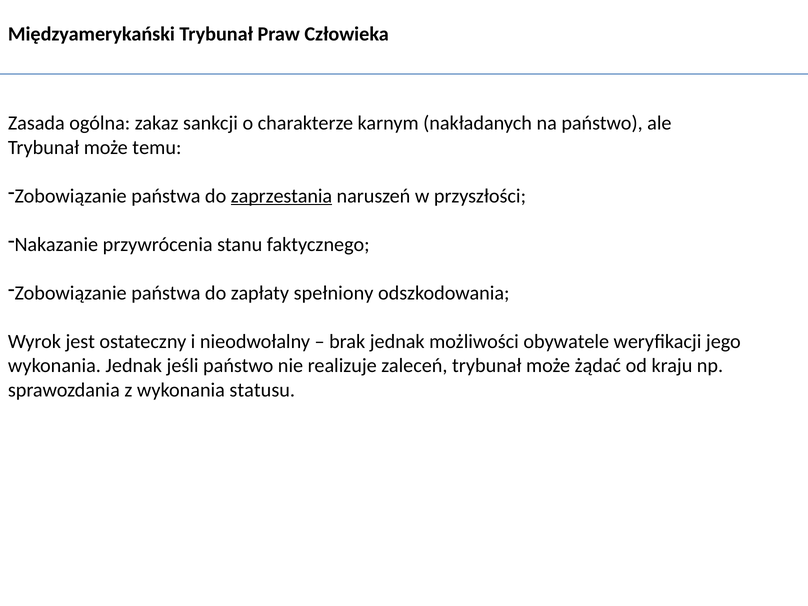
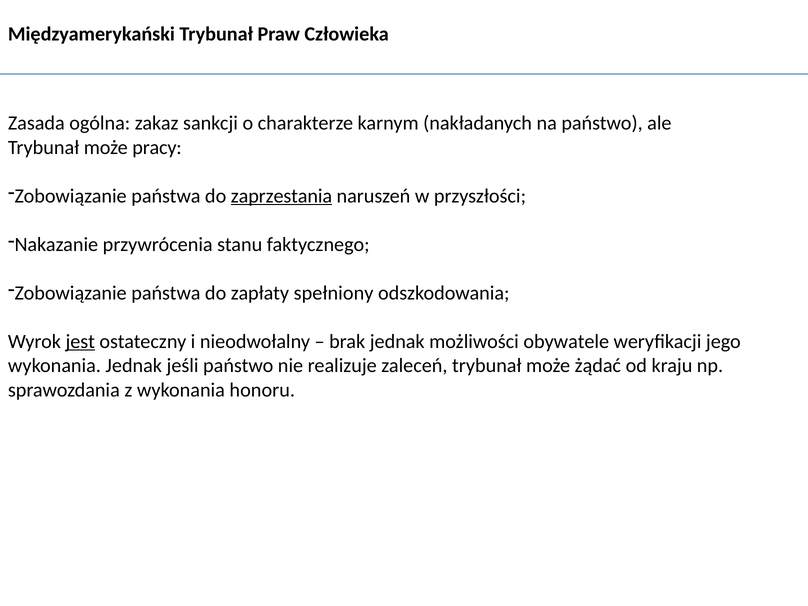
temu: temu -> pracy
jest underline: none -> present
statusu: statusu -> honoru
